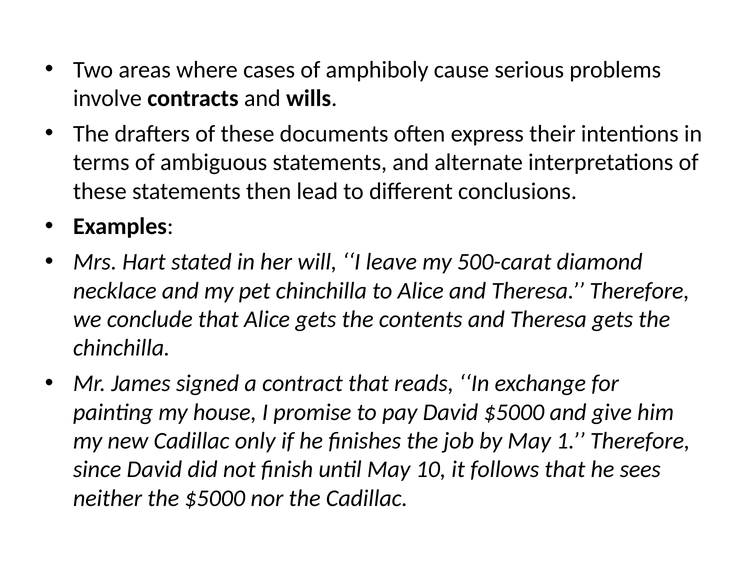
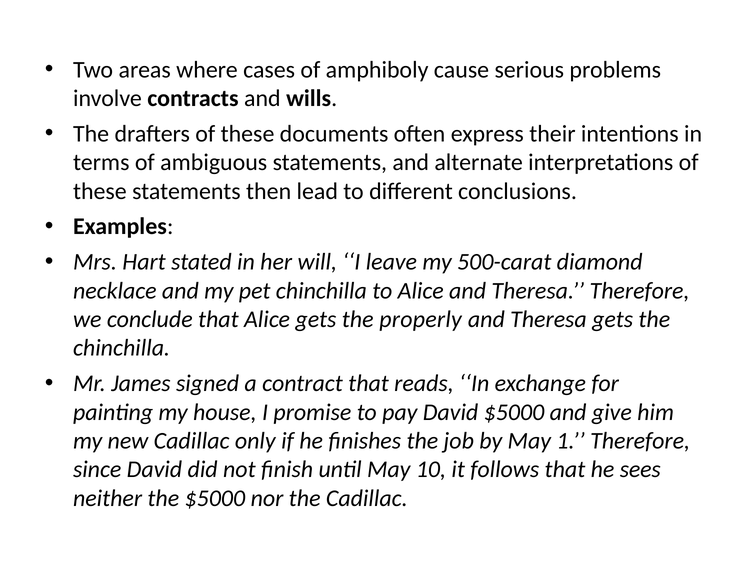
contents: contents -> properly
